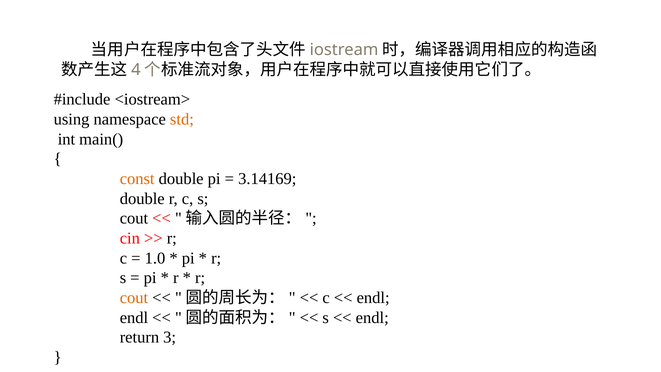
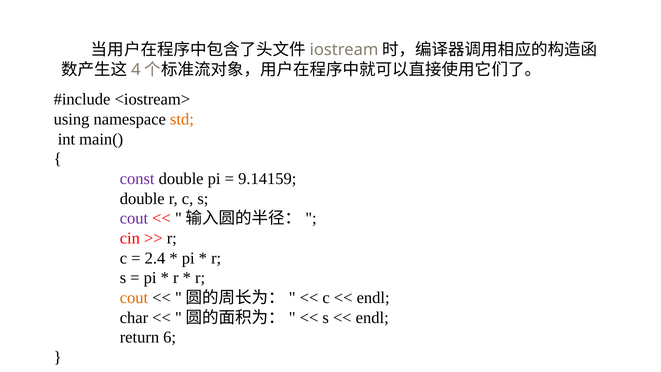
const colour: orange -> purple
3.14169: 3.14169 -> 9.14159
cout at (134, 218) colour: black -> purple
1.0: 1.0 -> 2.4
endl at (134, 318): endl -> char
3: 3 -> 6
